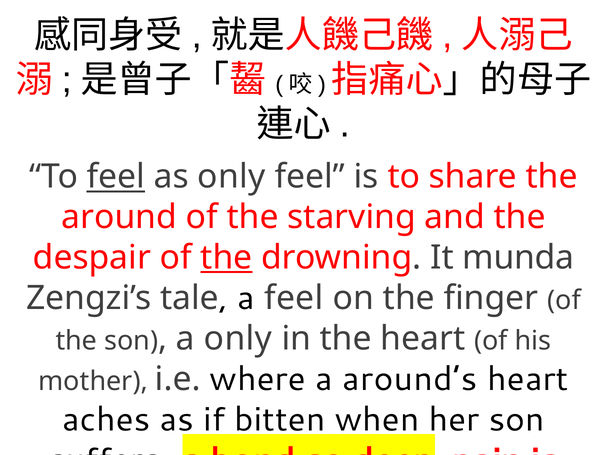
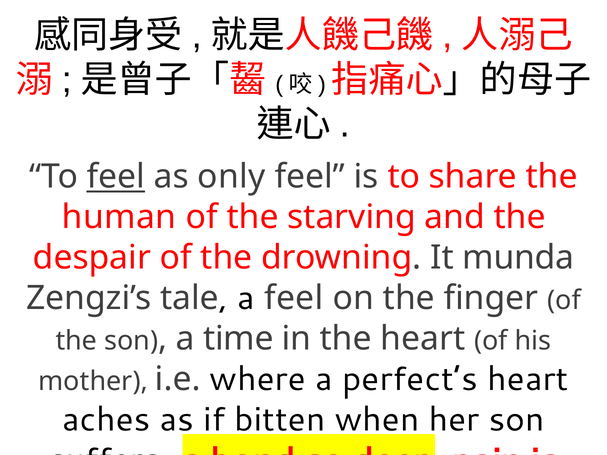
around: around -> human
the at (226, 258) underline: present -> none
a only: only -> time
around’s: around’s -> perfect’s
